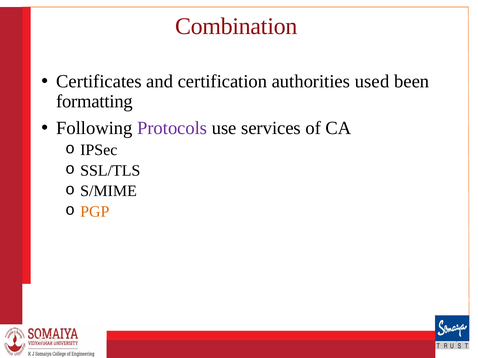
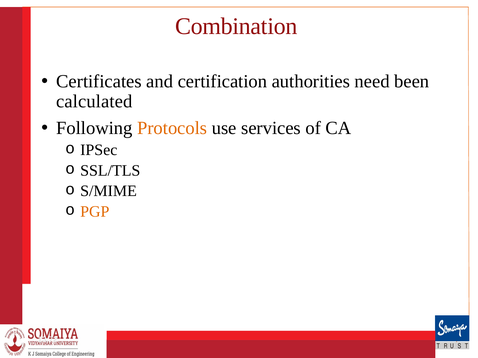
used: used -> need
formatting: formatting -> calculated
Protocols colour: purple -> orange
